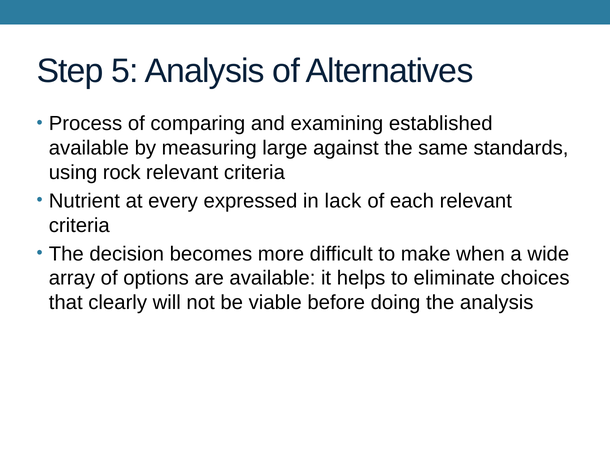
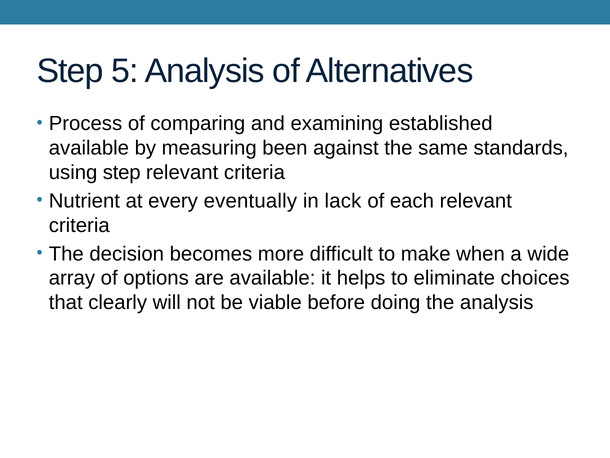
large: large -> been
using rock: rock -> step
expressed: expressed -> eventually
